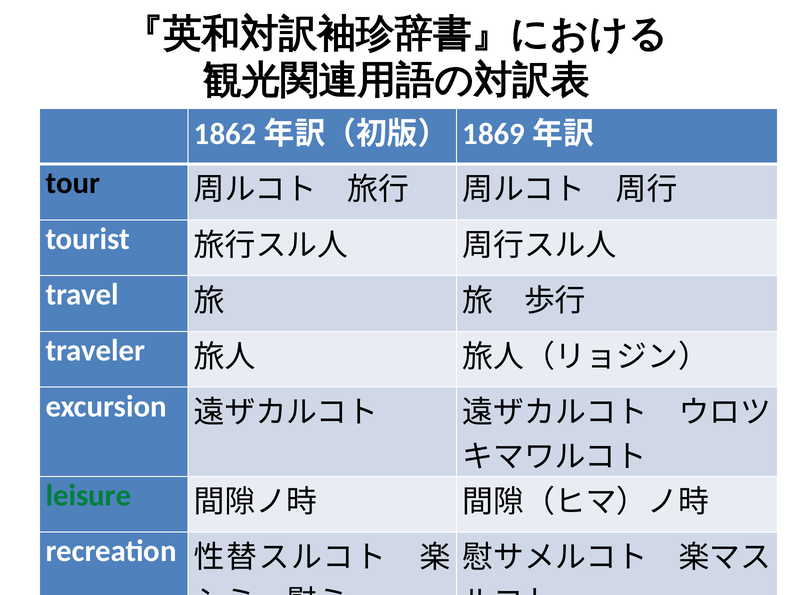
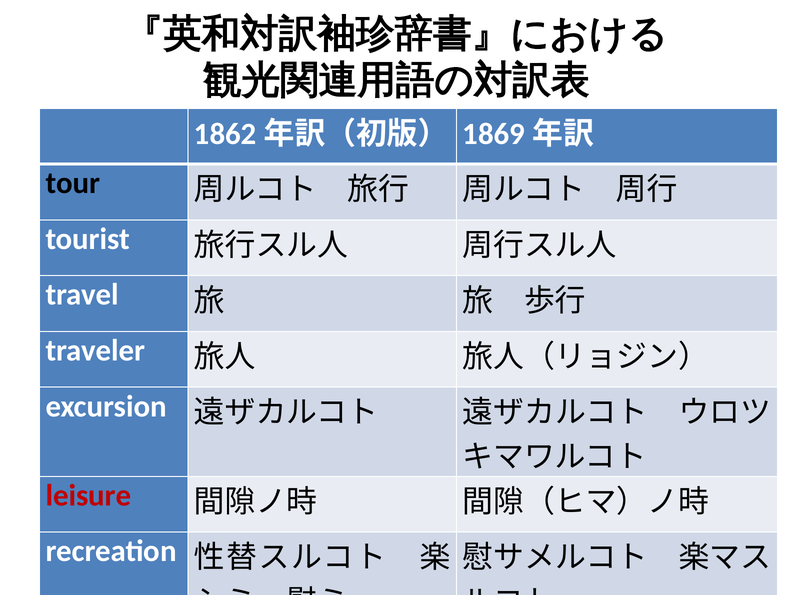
leisure colour: green -> red
